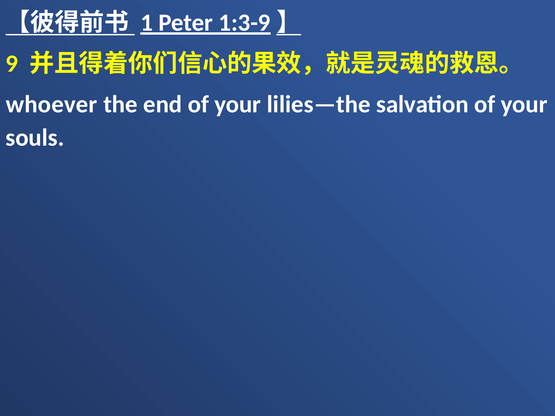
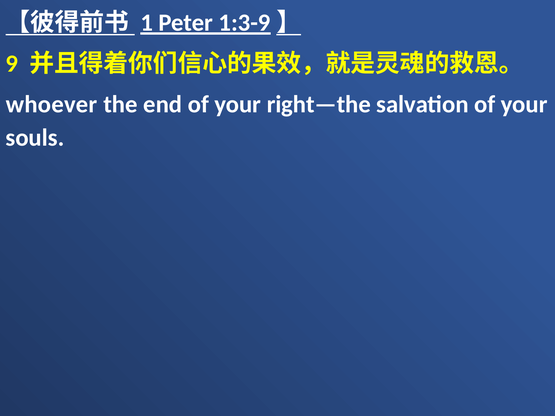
lilies—the: lilies—the -> right—the
